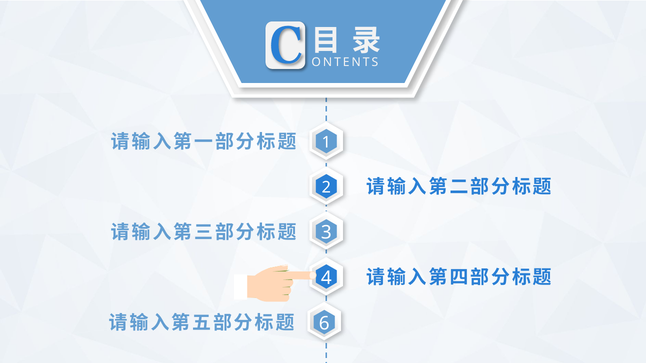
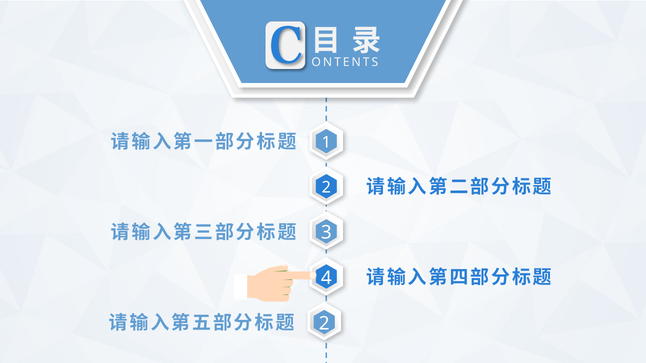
6 at (324, 324): 6 -> 2
